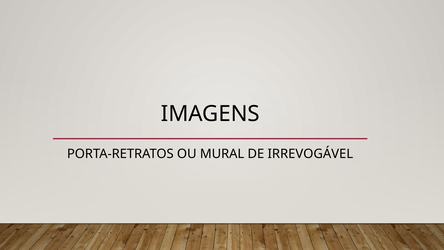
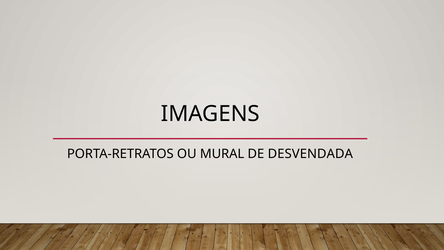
IRREVOGÁVEL: IRREVOGÁVEL -> DESVENDADA
